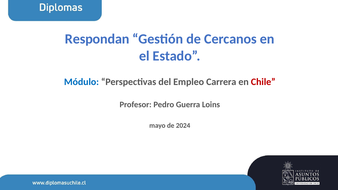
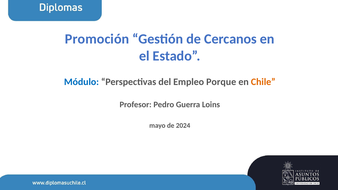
Respondan: Respondan -> Promoción
Carrera: Carrera -> Porque
Chile colour: red -> orange
